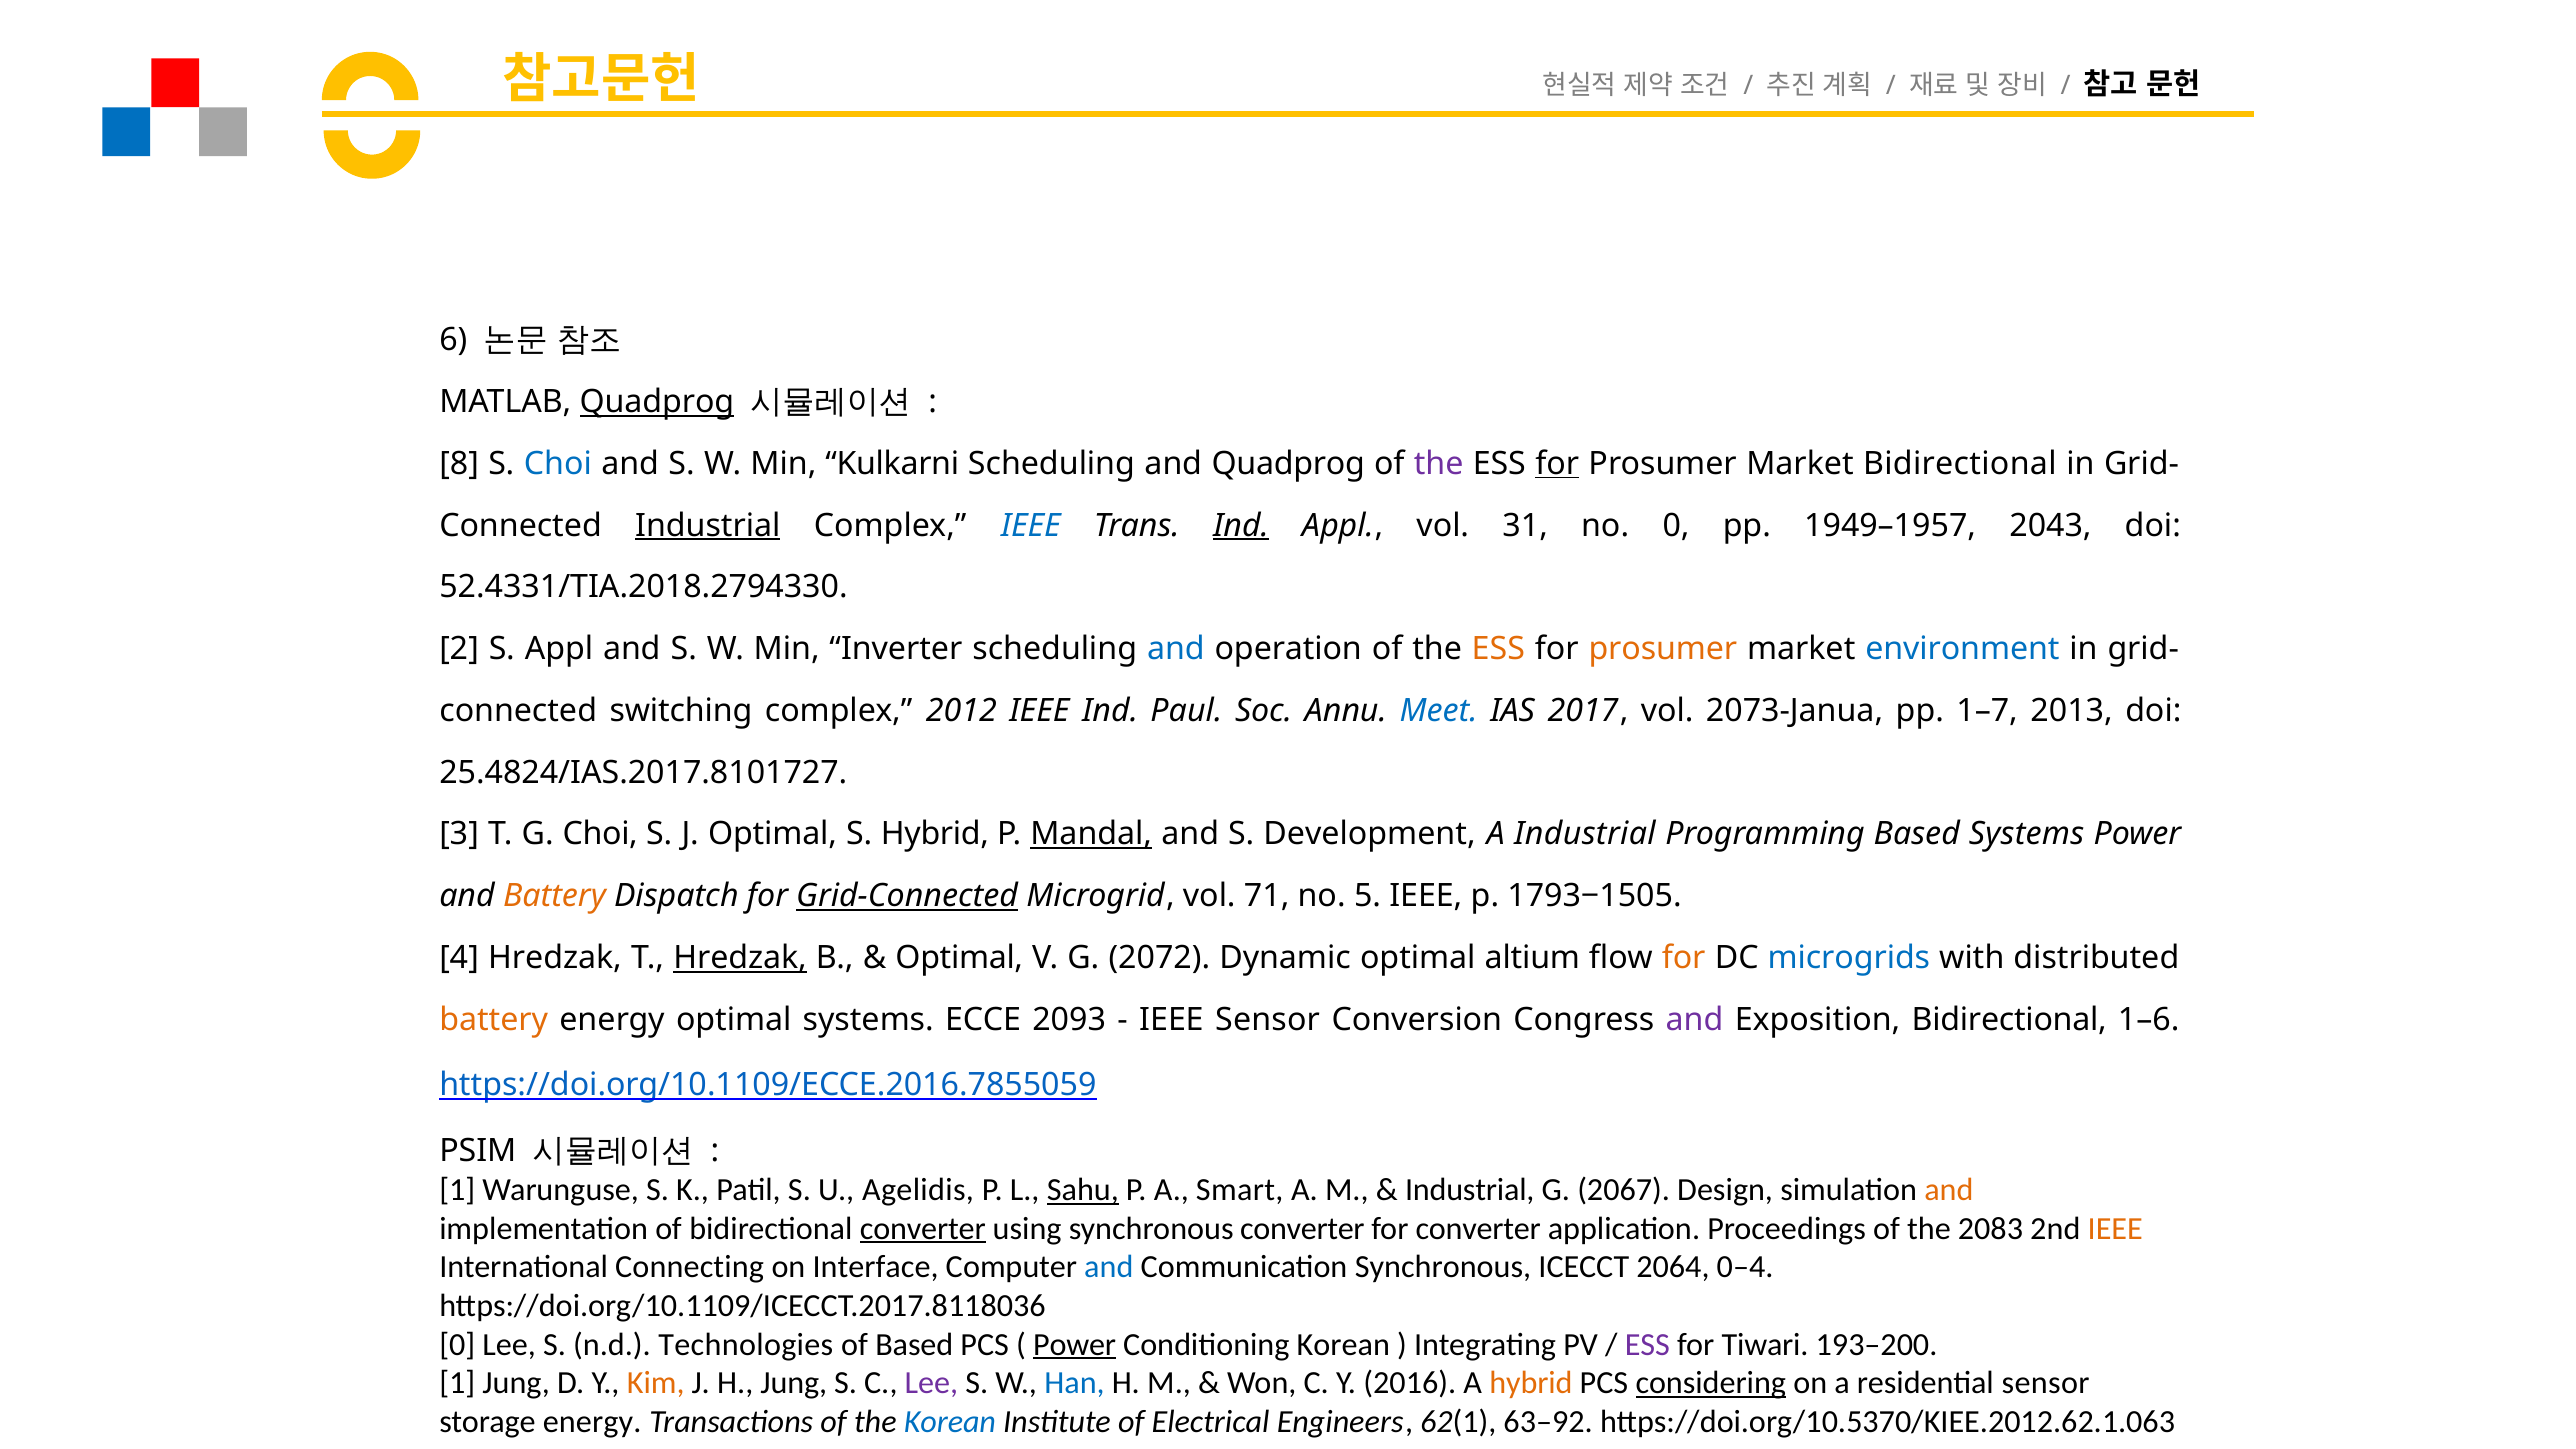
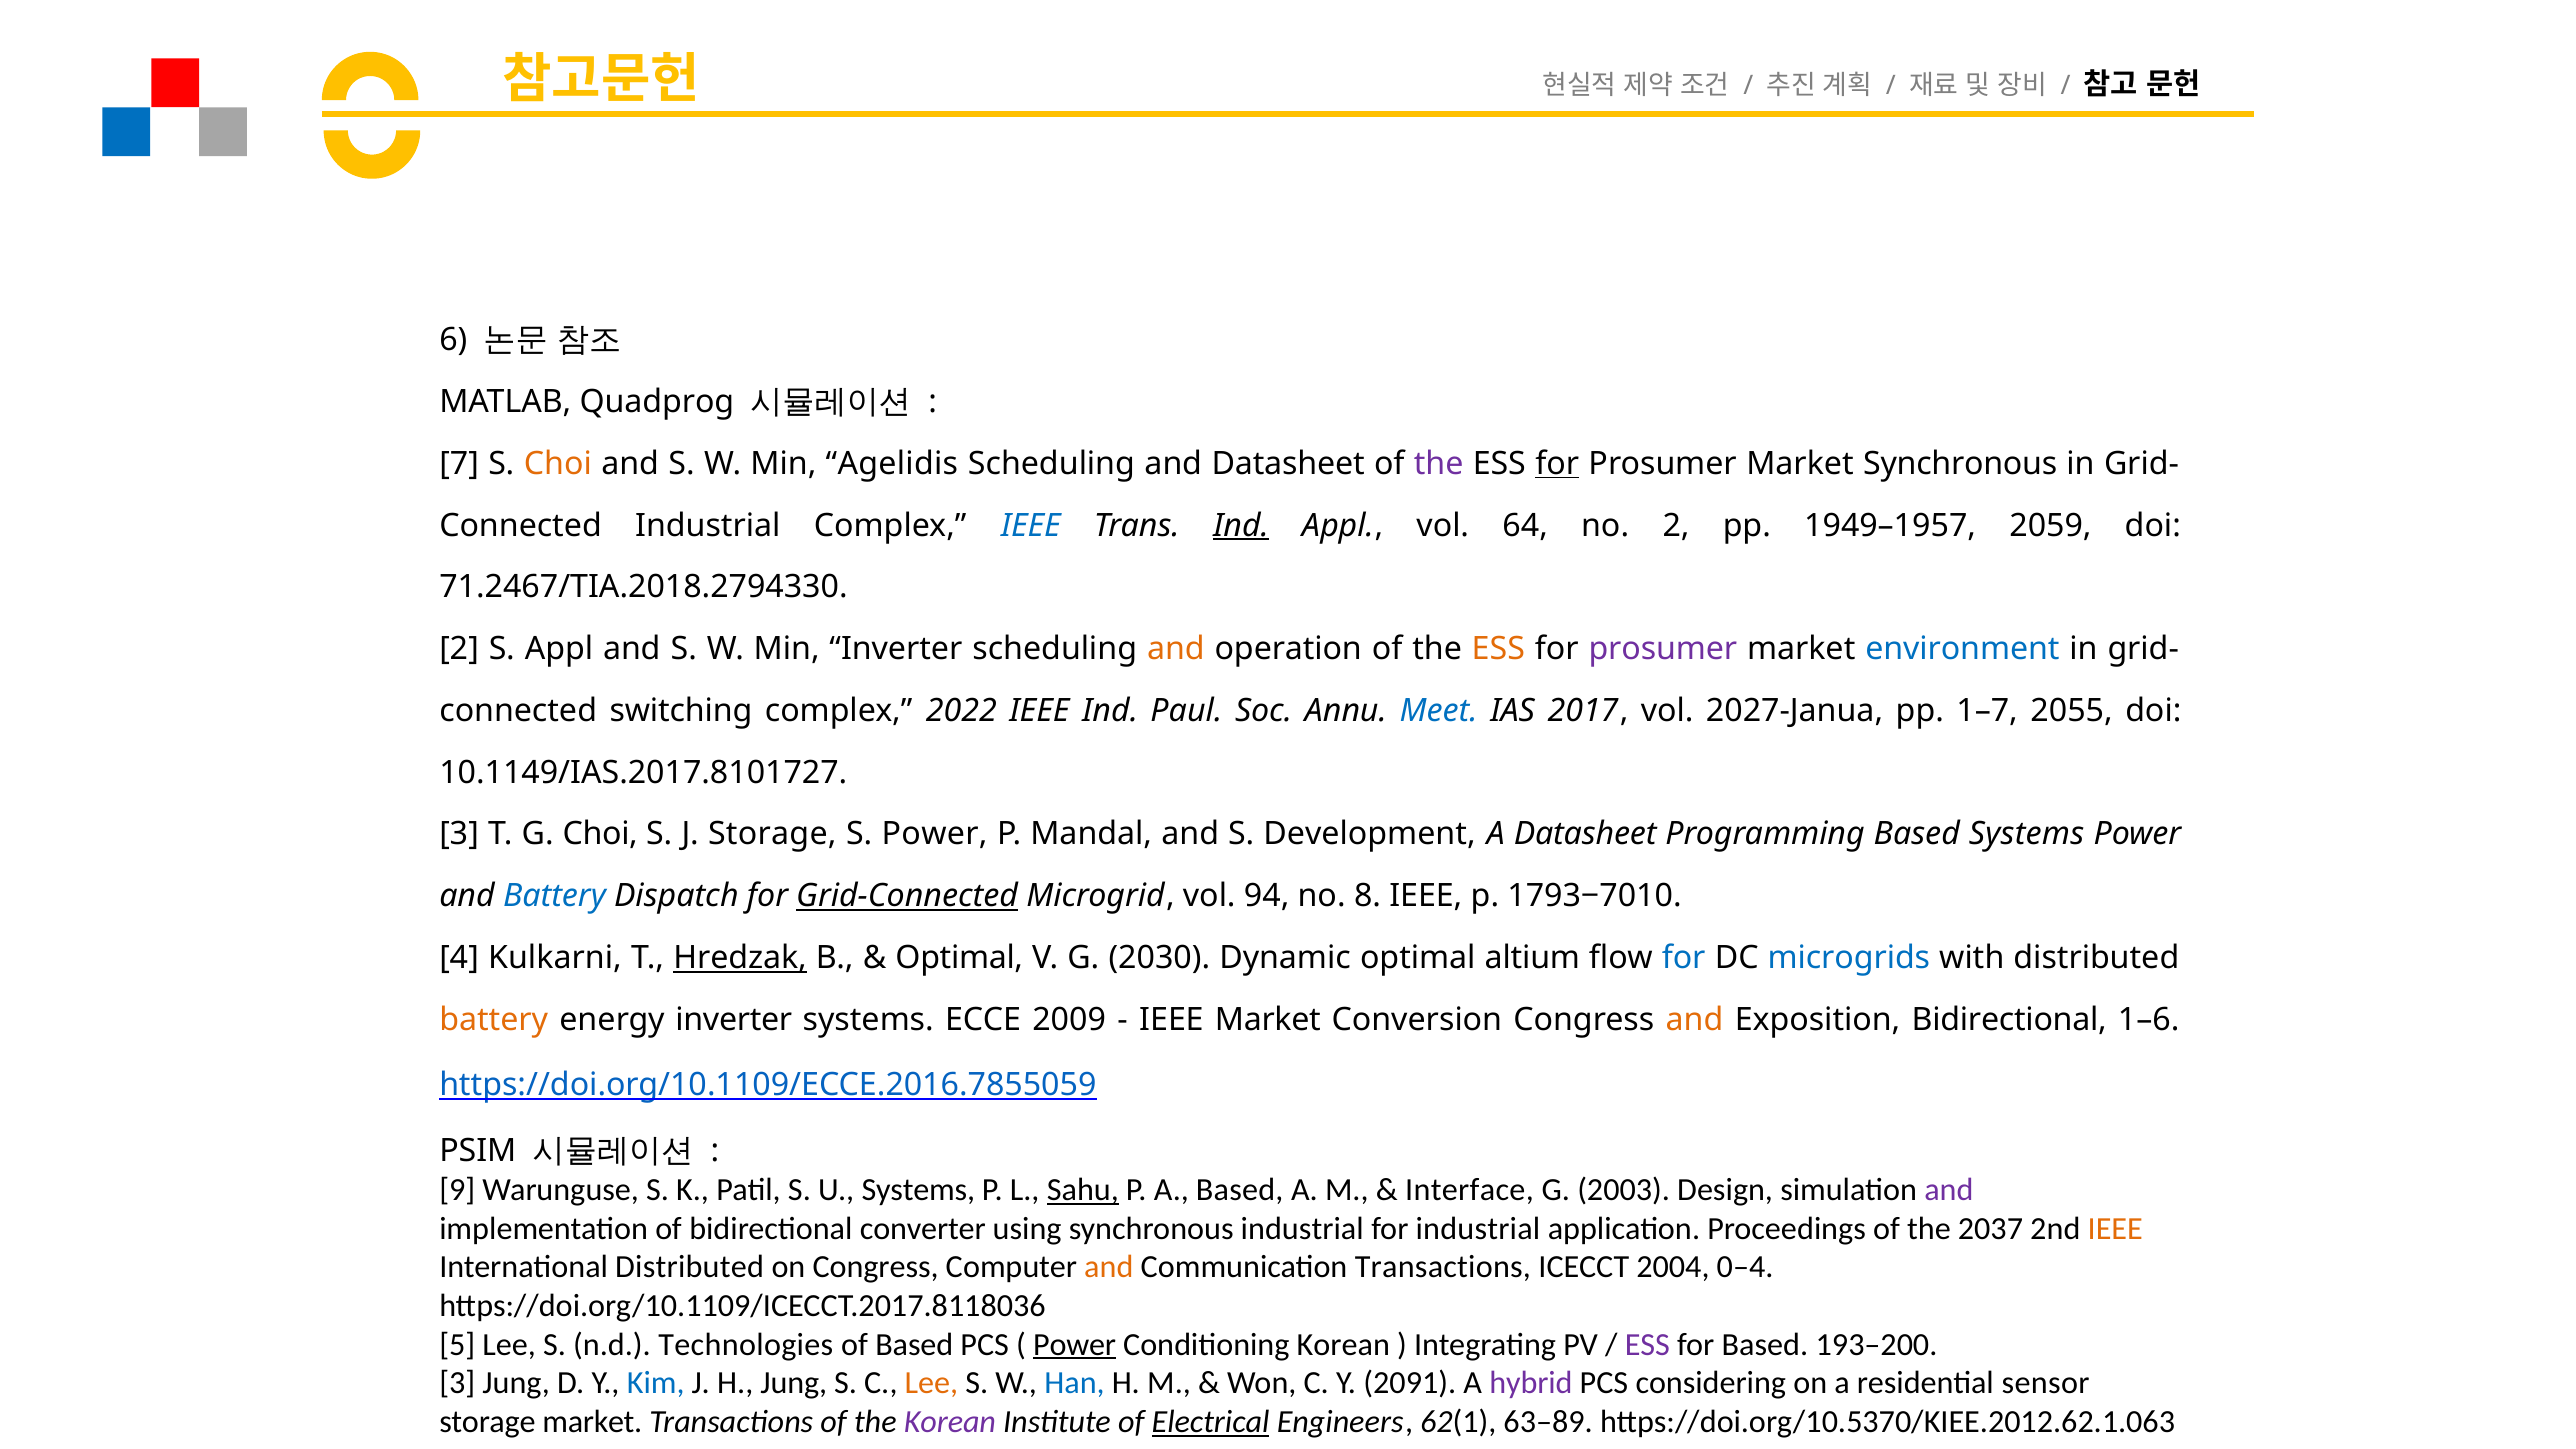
Quadprog at (657, 402) underline: present -> none
8: 8 -> 7
Choi at (558, 464) colour: blue -> orange
Kulkarni: Kulkarni -> Agelidis
and Quadprog: Quadprog -> Datasheet
Market Bidirectional: Bidirectional -> Synchronous
Industrial at (708, 525) underline: present -> none
31: 31 -> 64
no 0: 0 -> 2
2043: 2043 -> 2059
52.4331/TIA.2018.2794330: 52.4331/TIA.2018.2794330 -> 71.2467/TIA.2018.2794330
and at (1176, 649) colour: blue -> orange
prosumer at (1663, 649) colour: orange -> purple
2012: 2012 -> 2022
2073-Janua: 2073-Janua -> 2027-Janua
2013: 2013 -> 2055
25.4824/IAS.2017.8101727: 25.4824/IAS.2017.8101727 -> 10.1149/IAS.2017.8101727
J Optimal: Optimal -> Storage
S Hybrid: Hybrid -> Power
Mandal underline: present -> none
A Industrial: Industrial -> Datasheet
Battery at (554, 896) colour: orange -> blue
71: 71 -> 94
5: 5 -> 8
1793−1505: 1793−1505 -> 1793−7010
4 Hredzak: Hredzak -> Kulkarni
2072: 2072 -> 2030
for at (1684, 958) colour: orange -> blue
energy optimal: optimal -> inverter
2093: 2093 -> 2009
IEEE Sensor: Sensor -> Market
and at (1694, 1019) colour: purple -> orange
1 at (457, 1190): 1 -> 9
U Agelidis: Agelidis -> Systems
A Smart: Smart -> Based
Industrial at (1470, 1190): Industrial -> Interface
2067: 2067 -> 2003
and at (1949, 1190) colour: orange -> purple
converter at (923, 1229) underline: present -> none
synchronous converter: converter -> industrial
for converter: converter -> industrial
2083: 2083 -> 2037
International Connecting: Connecting -> Distributed
on Interface: Interface -> Congress
and at (1109, 1267) colour: blue -> orange
Communication Synchronous: Synchronous -> Transactions
2064: 2064 -> 2004
0 at (457, 1345): 0 -> 5
for Tiwari: Tiwari -> Based
1 at (457, 1383): 1 -> 3
Kim colour: orange -> blue
Lee at (931, 1383) colour: purple -> orange
2016: 2016 -> 2091
hybrid at (1531, 1383) colour: orange -> purple
considering underline: present -> none
storage energy: energy -> market
Korean at (950, 1422) colour: blue -> purple
Electrical underline: none -> present
63–92: 63–92 -> 63–89
